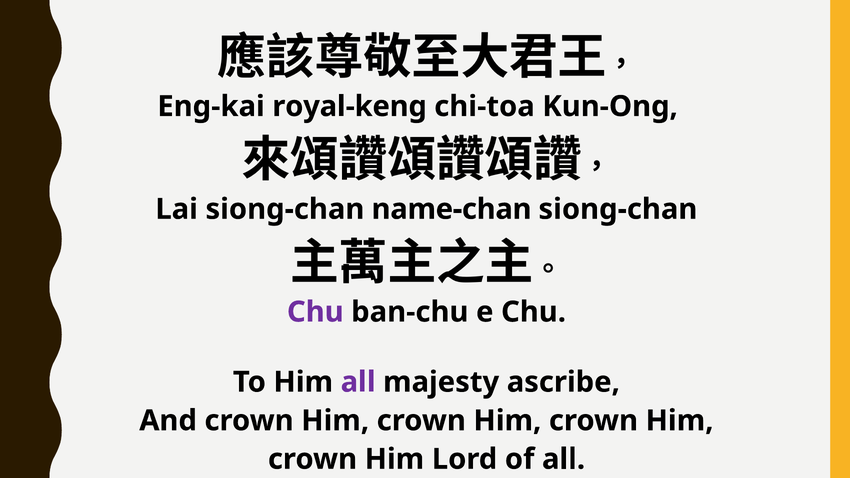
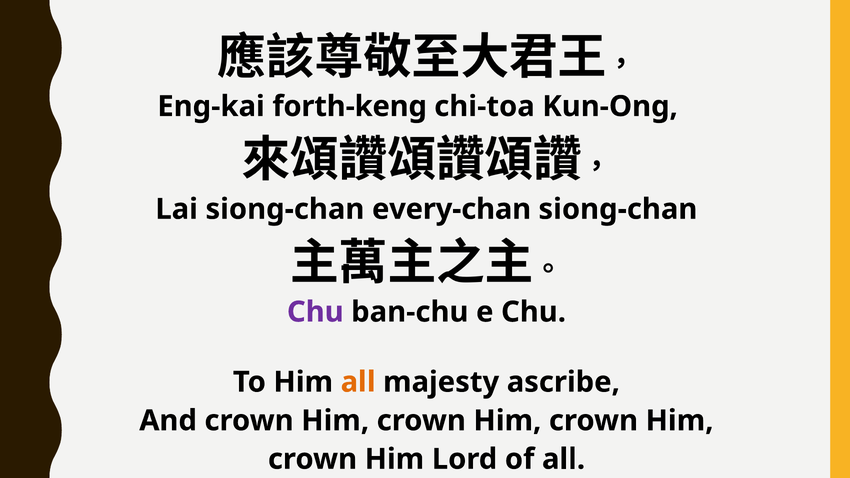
royal-keng: royal-keng -> forth-keng
name-chan: name-chan -> every-chan
all at (358, 382) colour: purple -> orange
